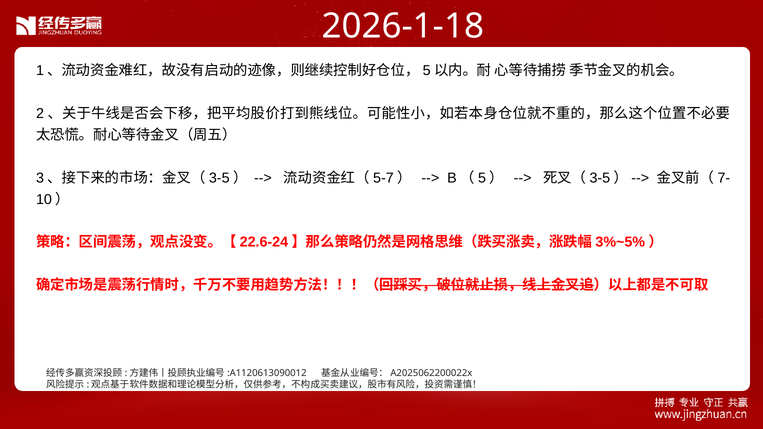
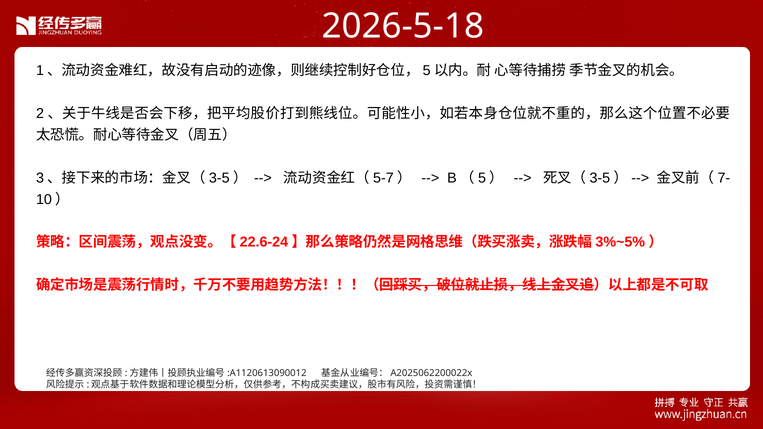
2026-1-18: 2026-1-18 -> 2026-5-18
